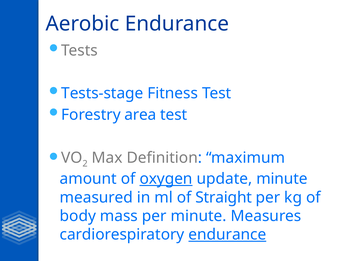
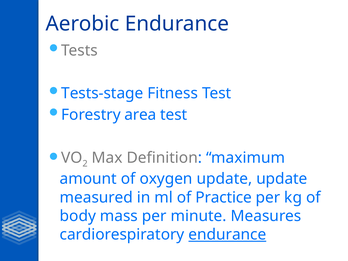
oxygen underline: present -> none
update minute: minute -> update
Straight: Straight -> Practice
